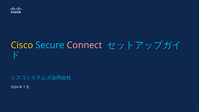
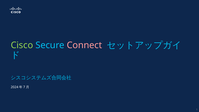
Cisco colour: yellow -> light green
